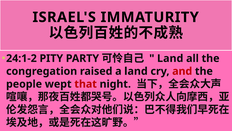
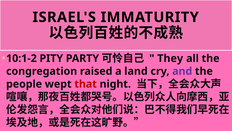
24:1-2: 24:1-2 -> 10:1-2
Land at (170, 58): Land -> They
and colour: red -> purple
